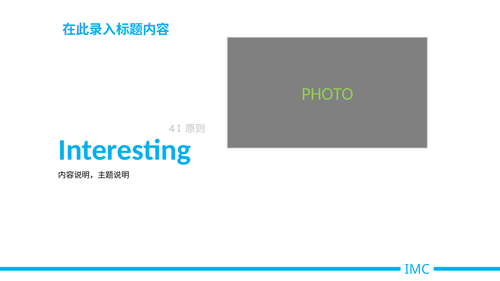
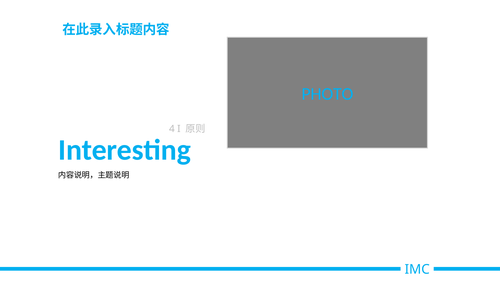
PHOTO colour: light green -> light blue
